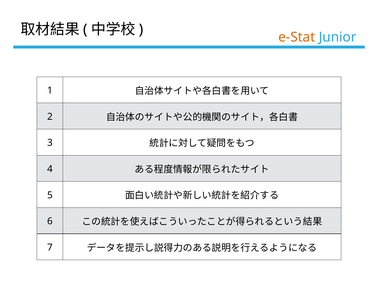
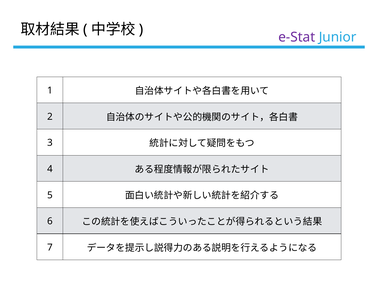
e-Stat colour: orange -> purple
